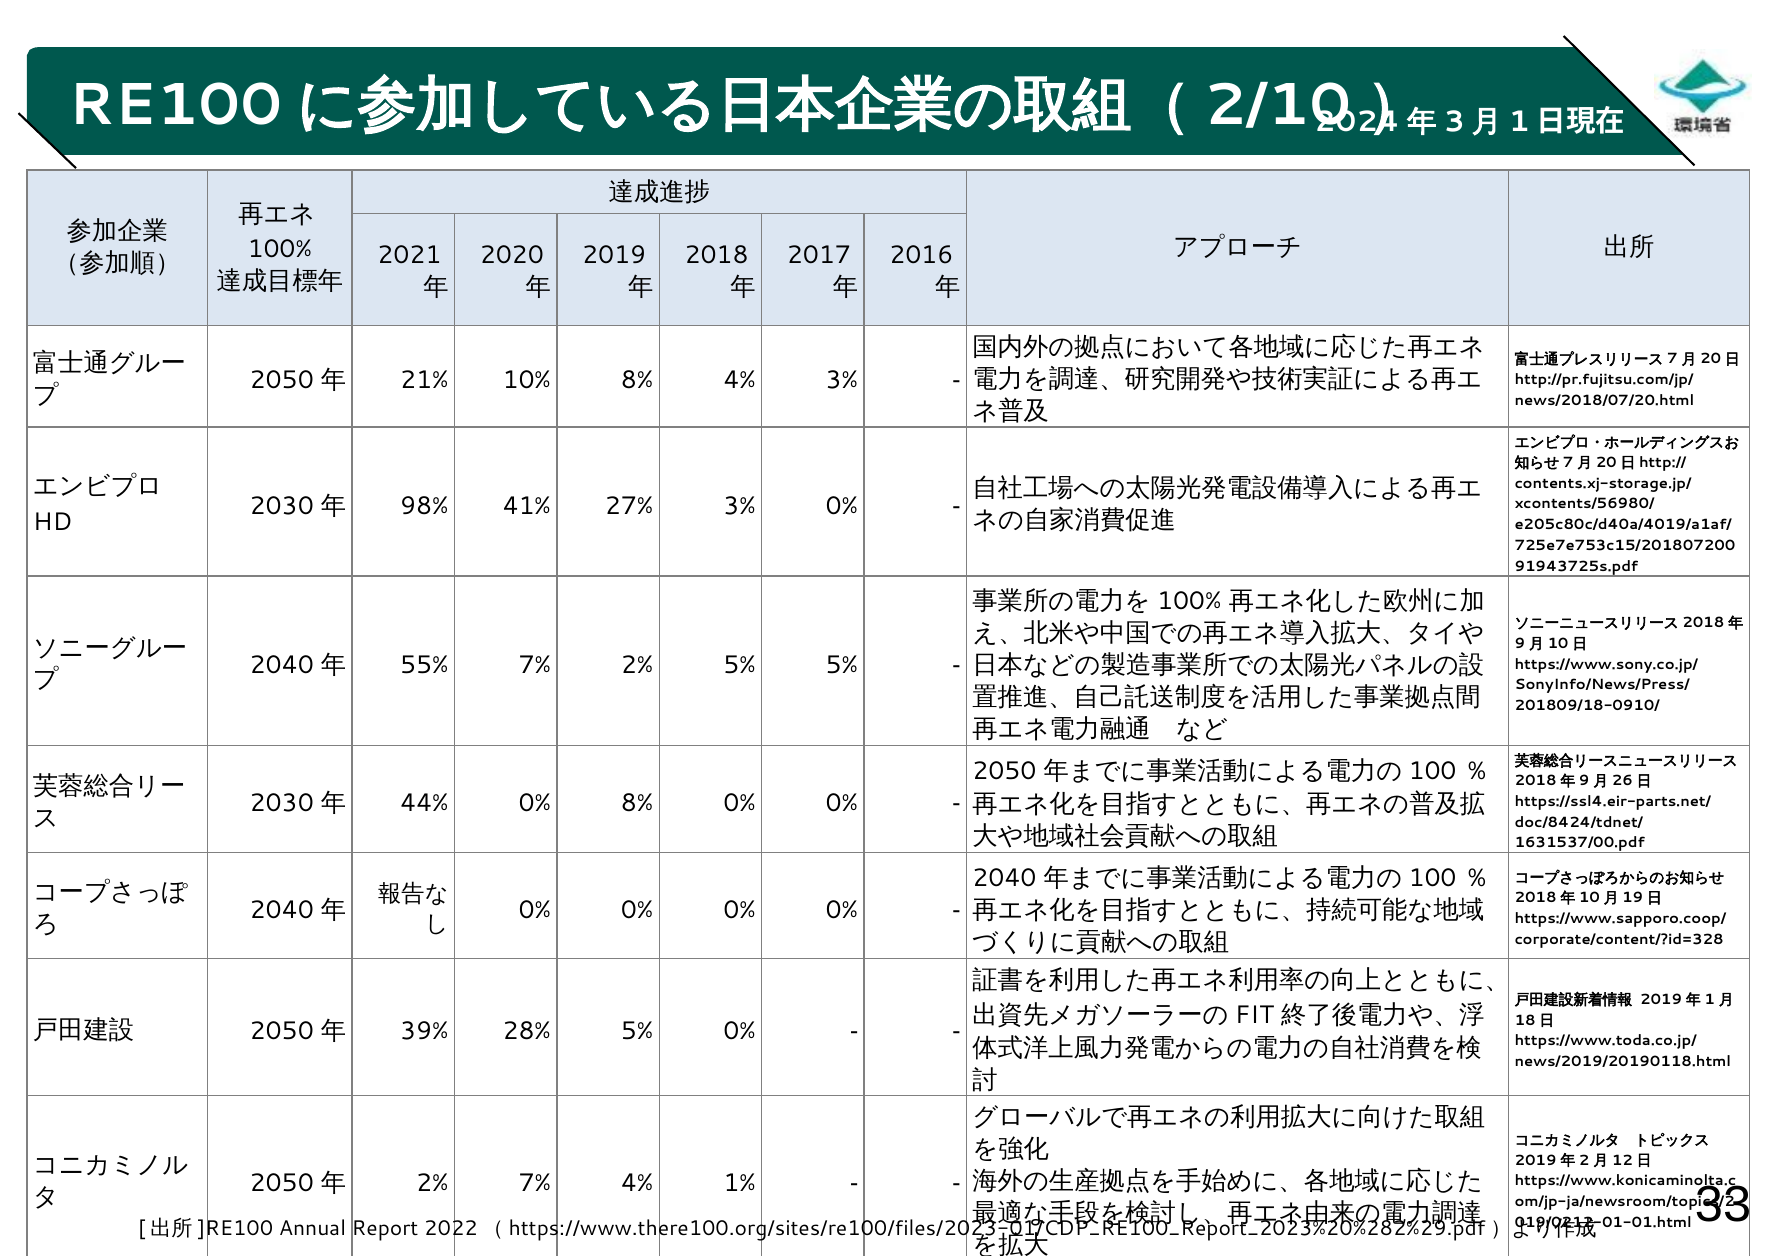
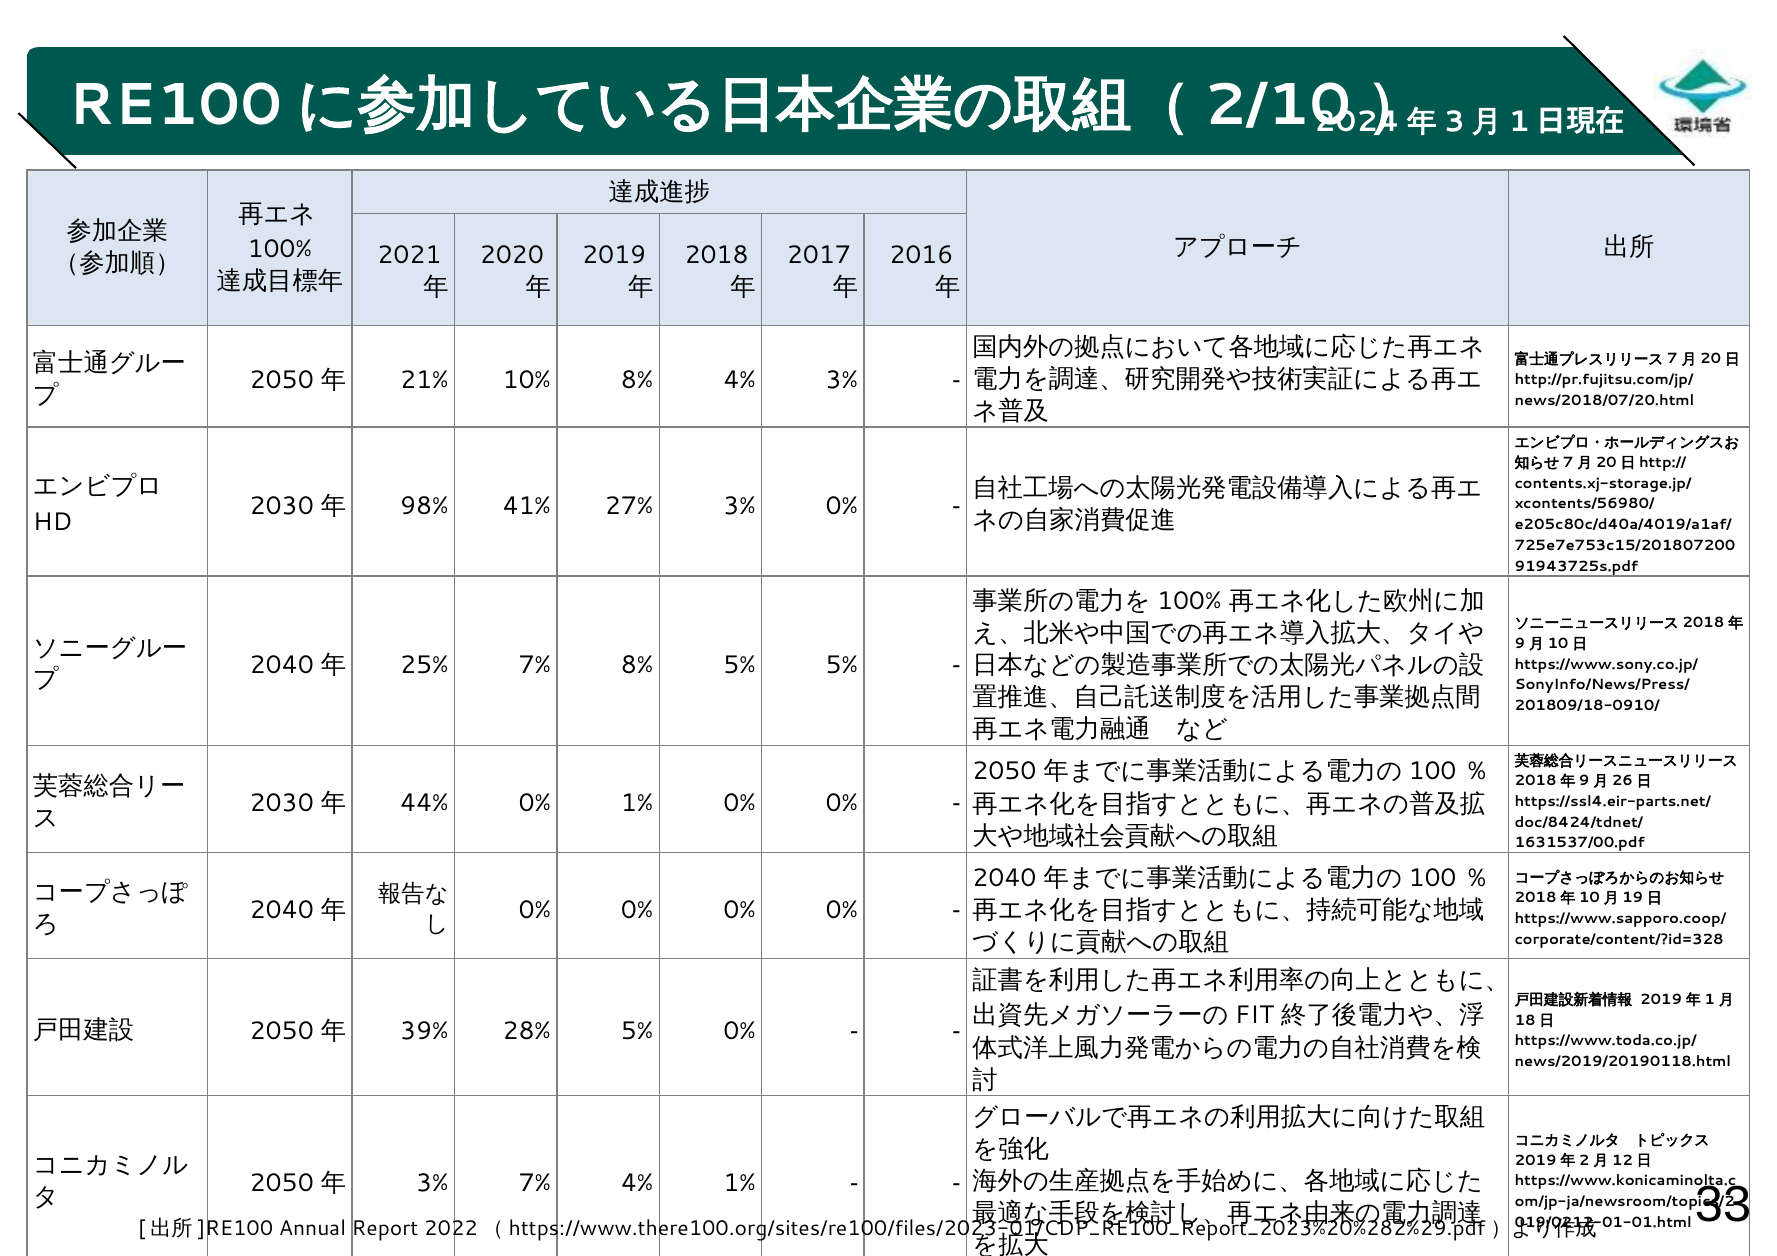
55%: 55% -> 25%
7% 2%: 2% -> 8%
0% 8%: 8% -> 1%
2% at (432, 1183): 2% -> 3%
